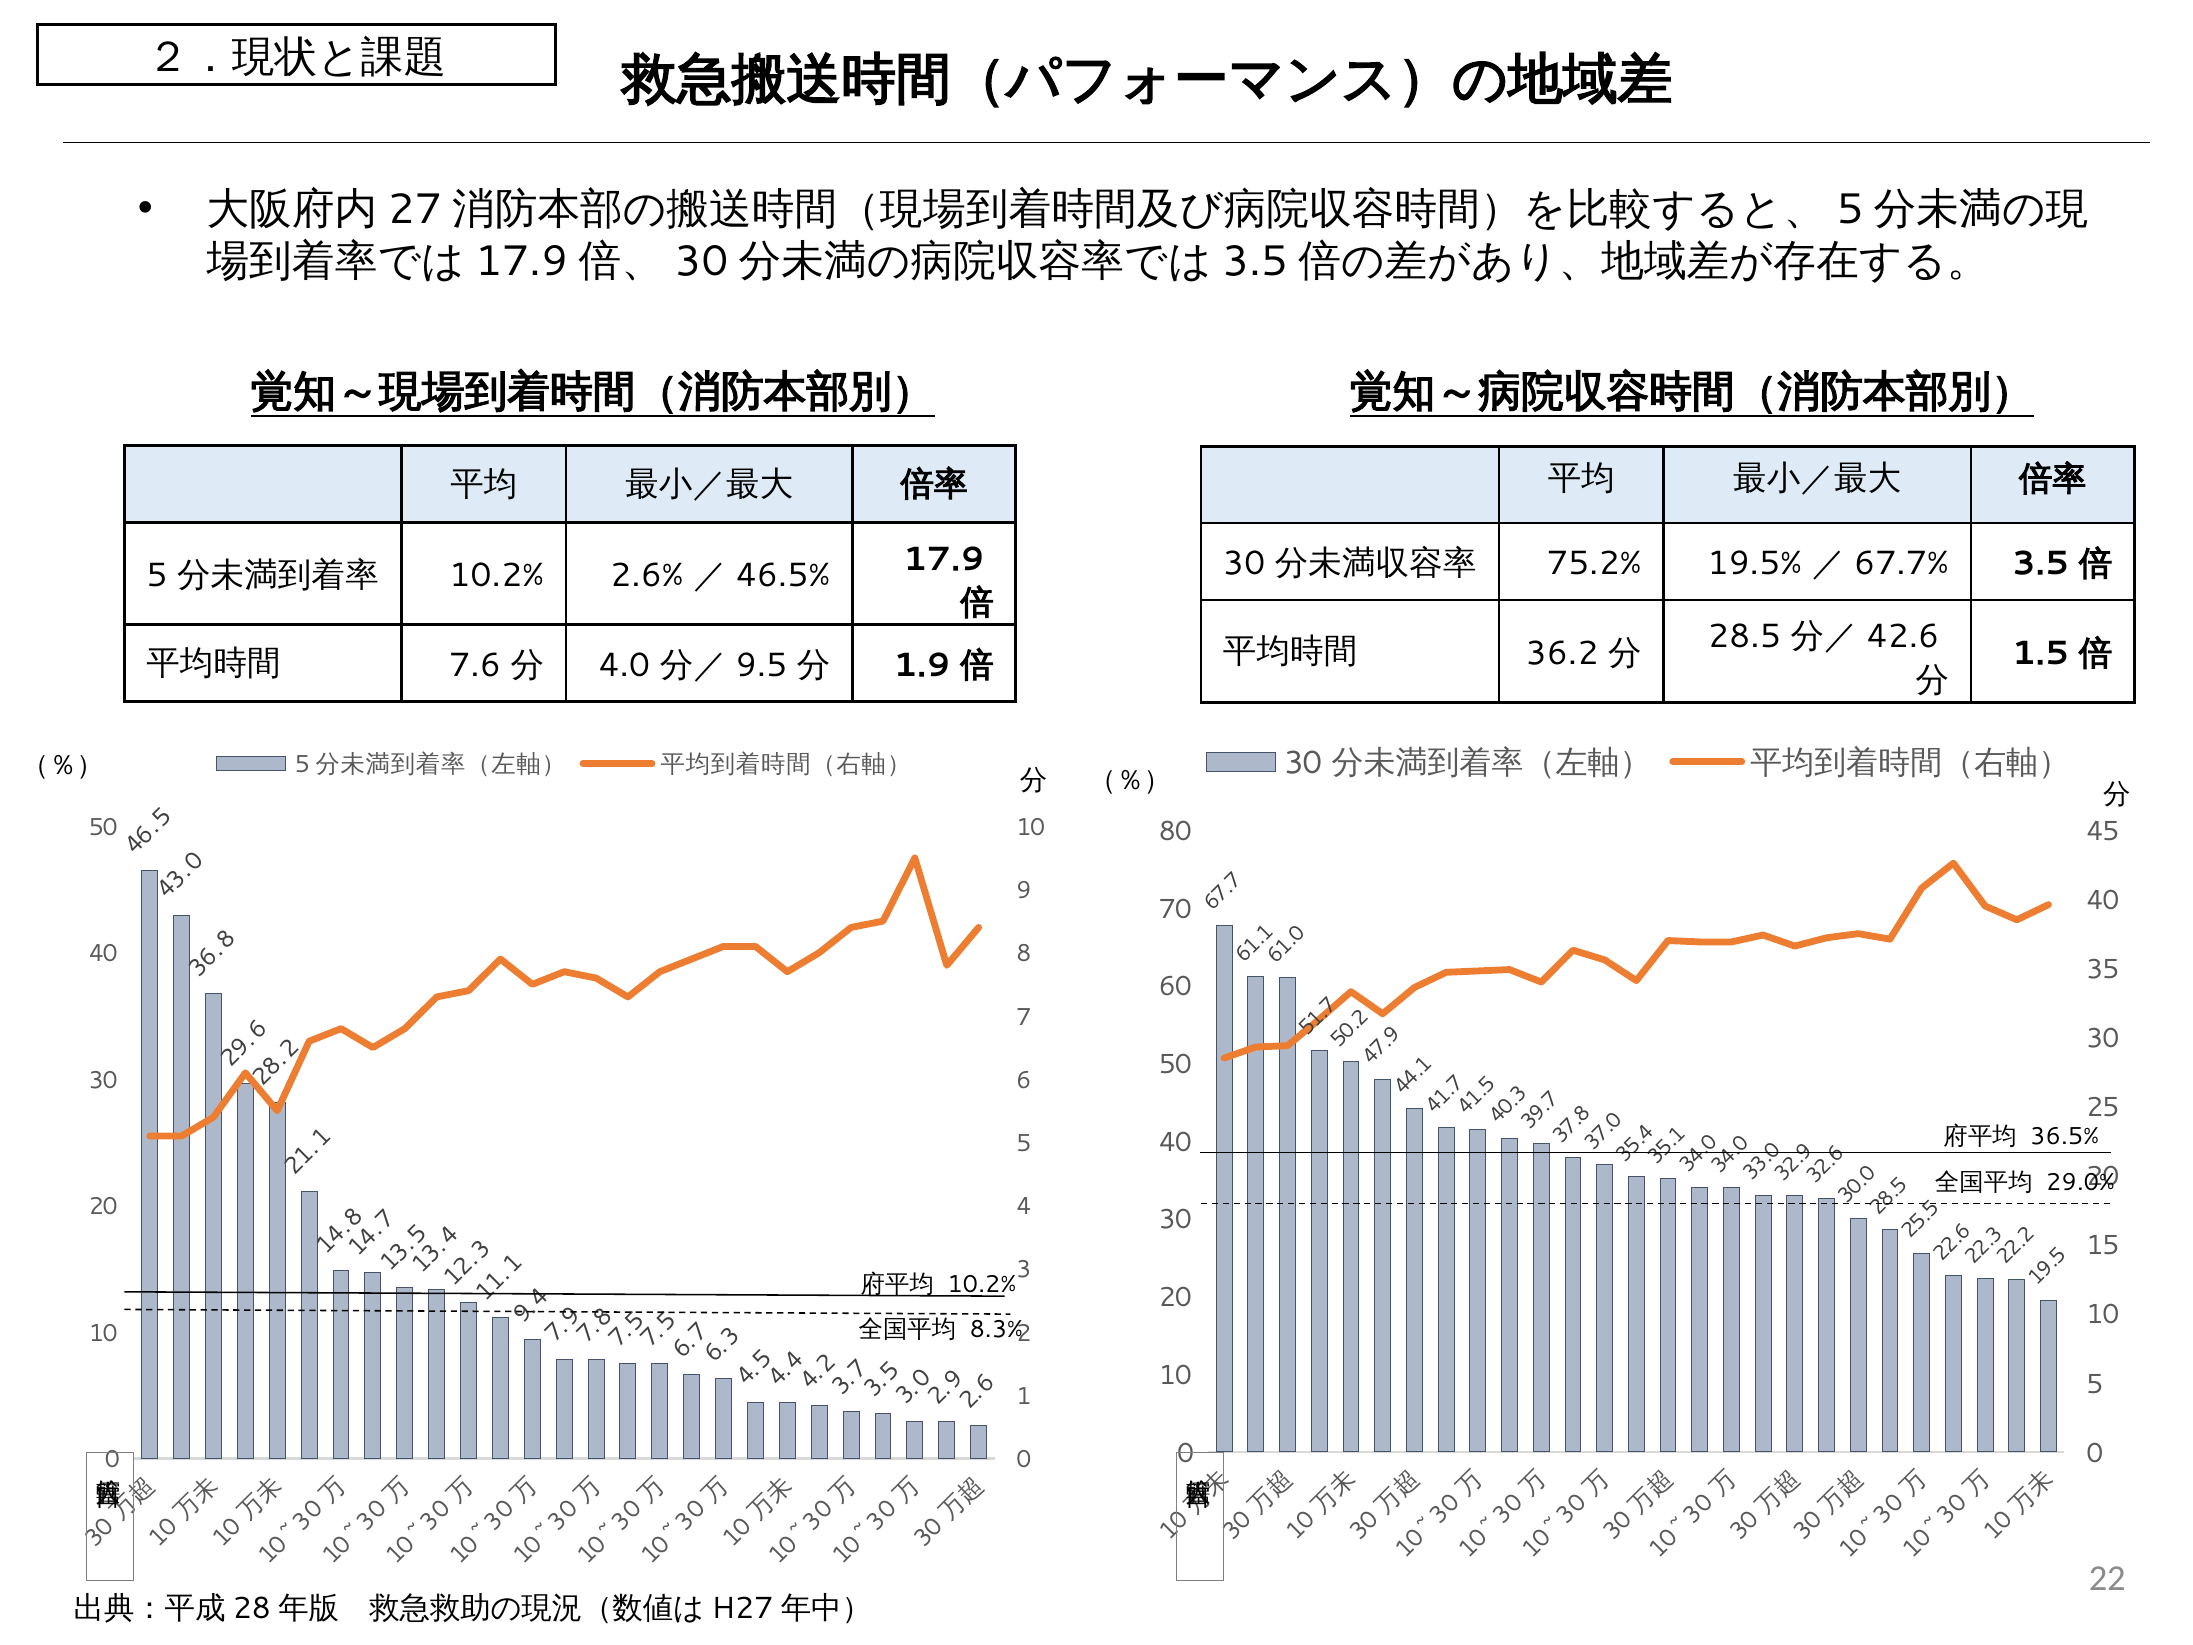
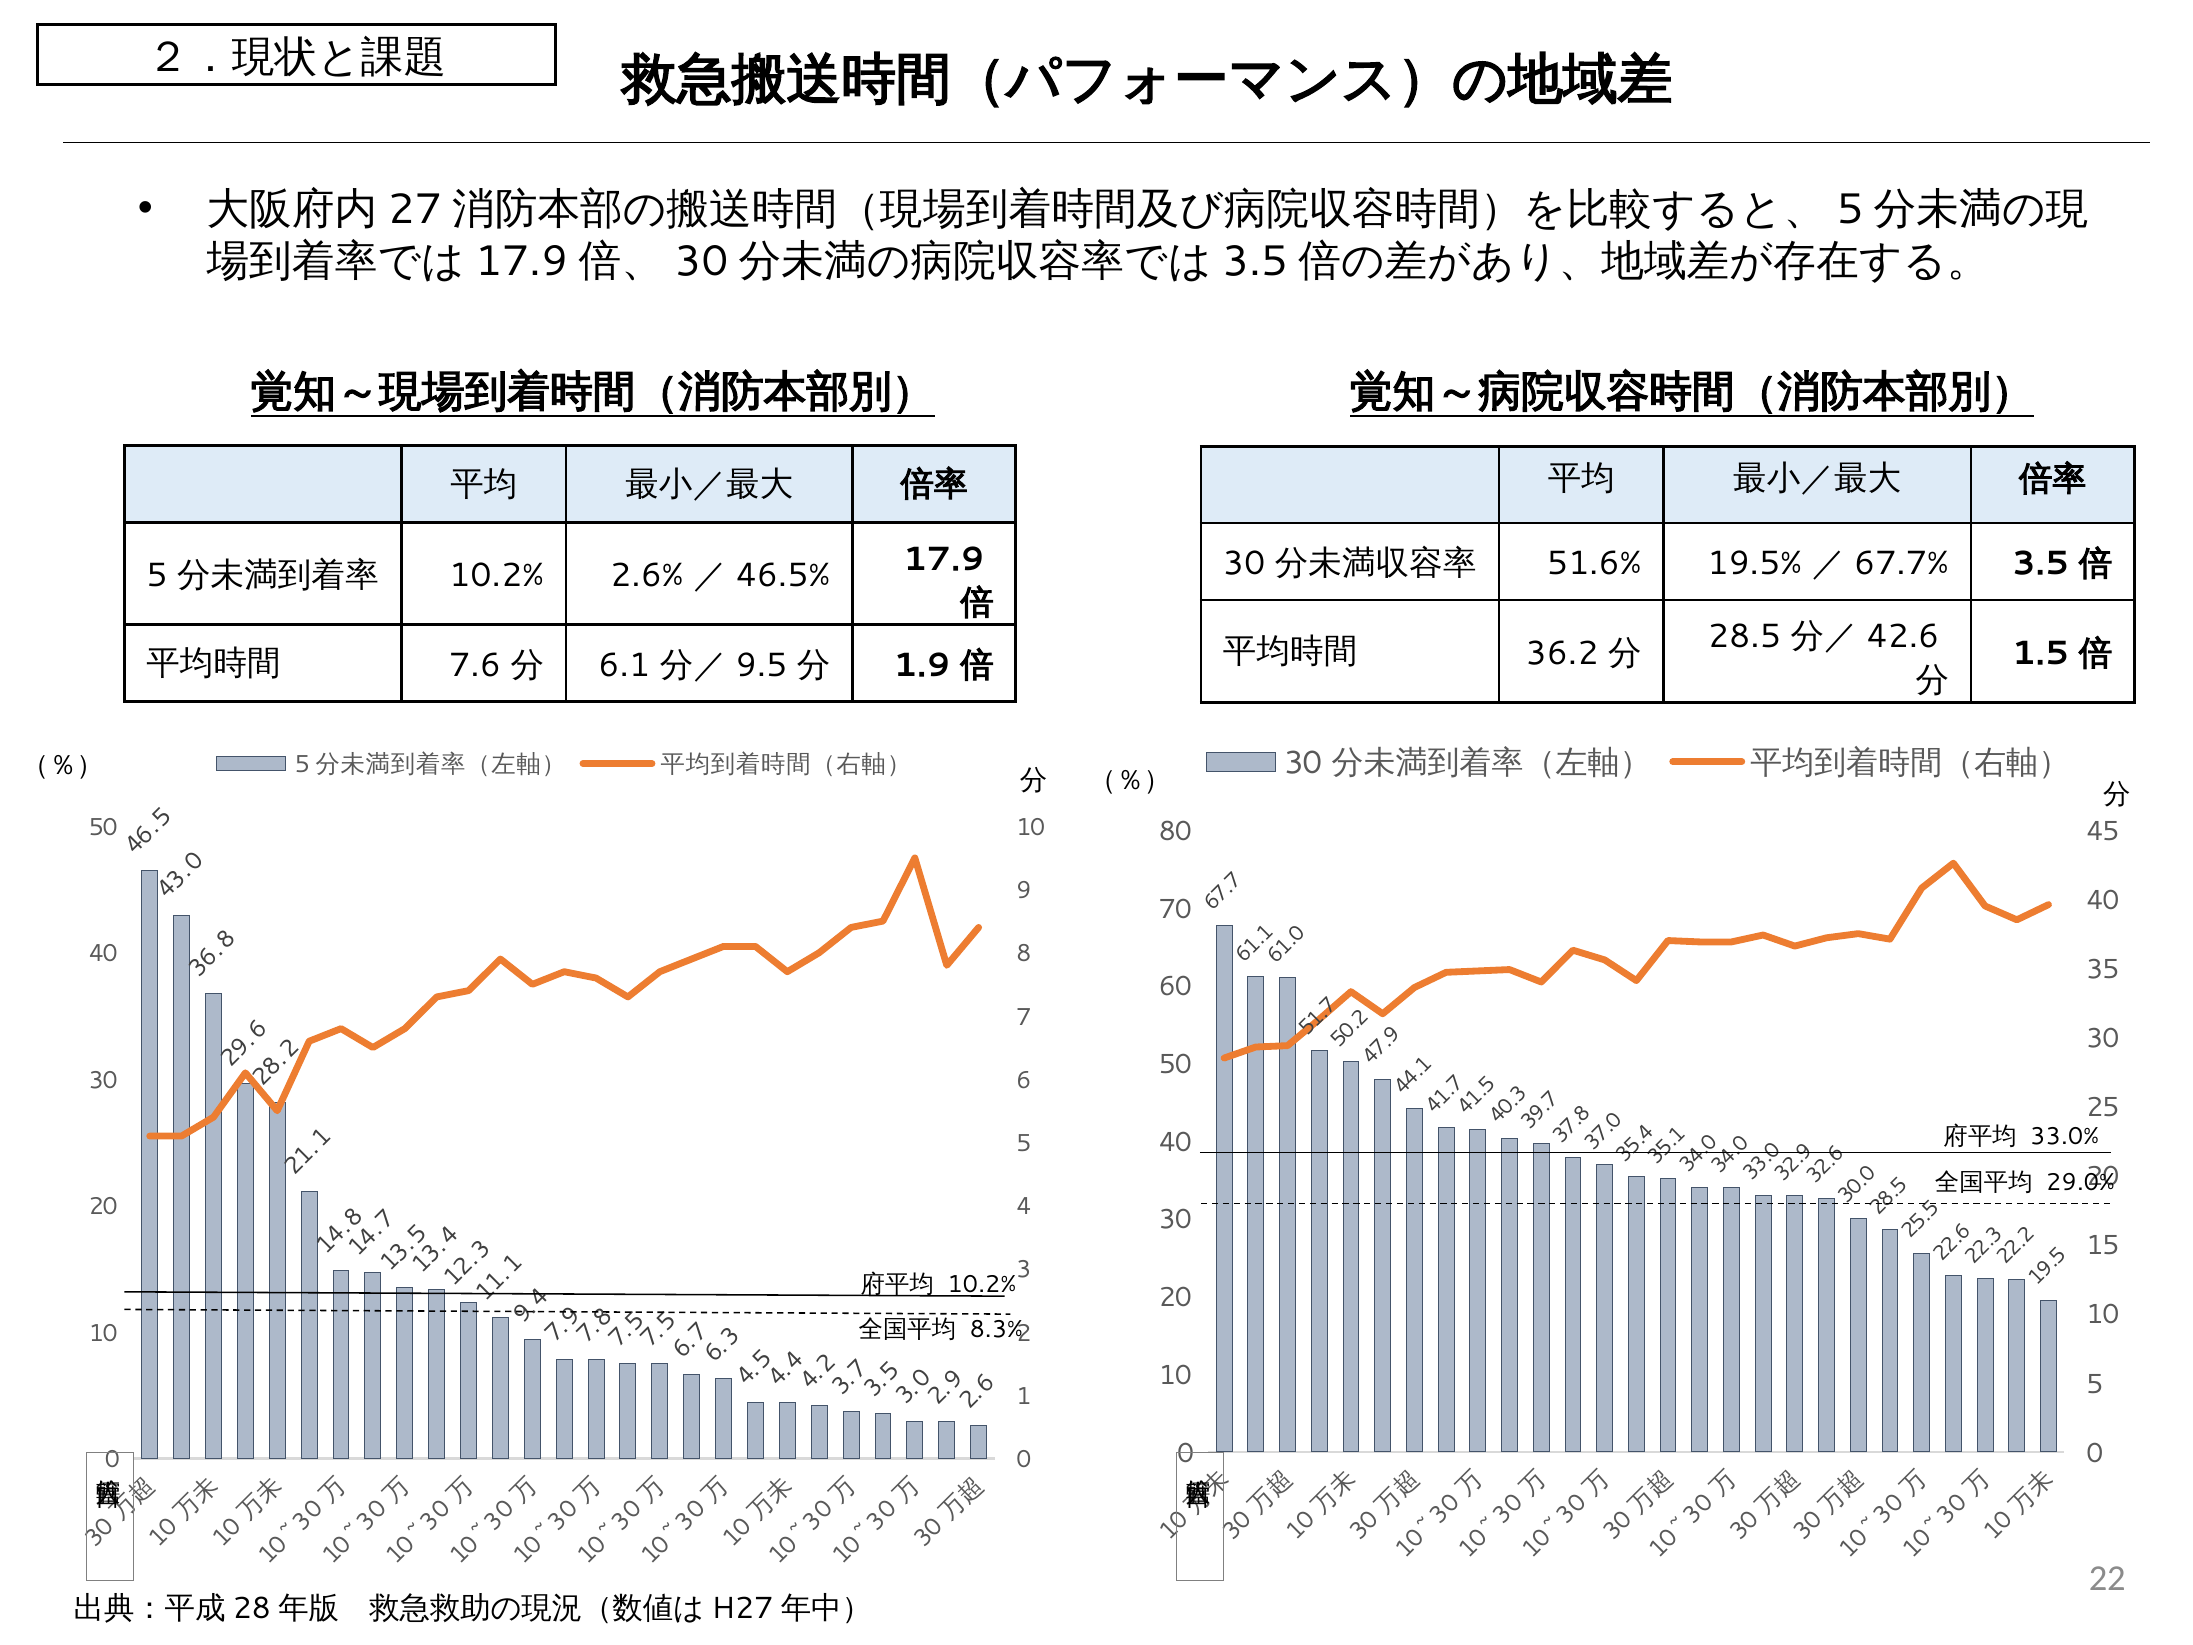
75.2%: 75.2% -> 51.6%
4.0: 4.0 -> 6.1
36.5%: 36.5% -> 33.0%
